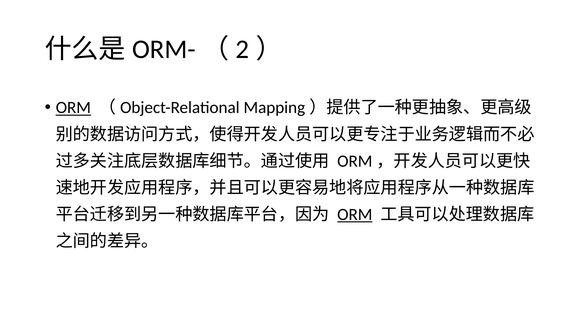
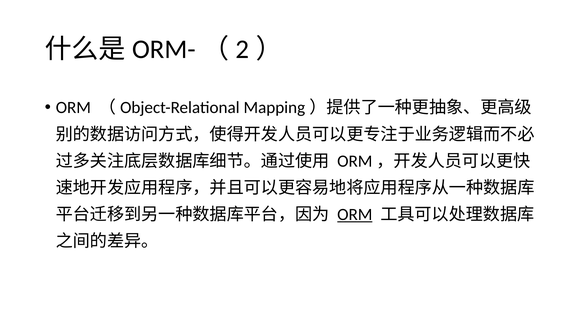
ORM at (73, 108) underline: present -> none
